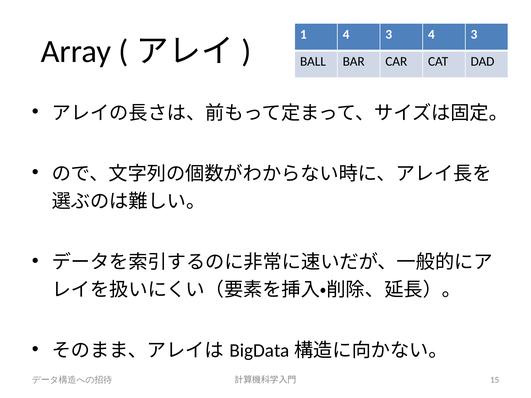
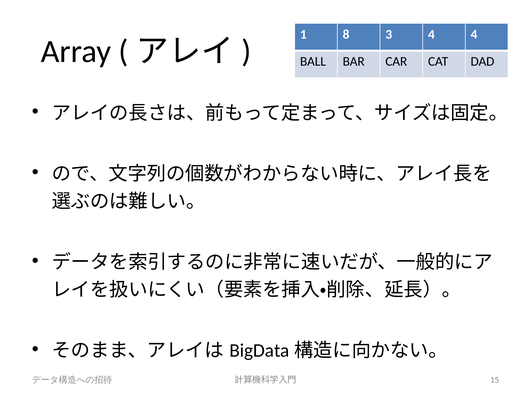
1 4: 4 -> 8
3 4 3: 3 -> 4
